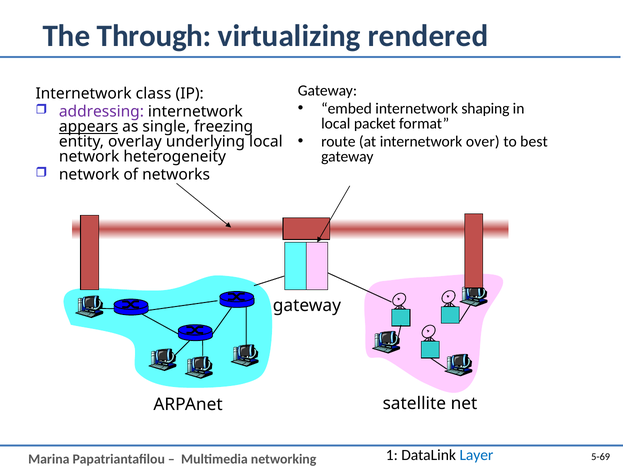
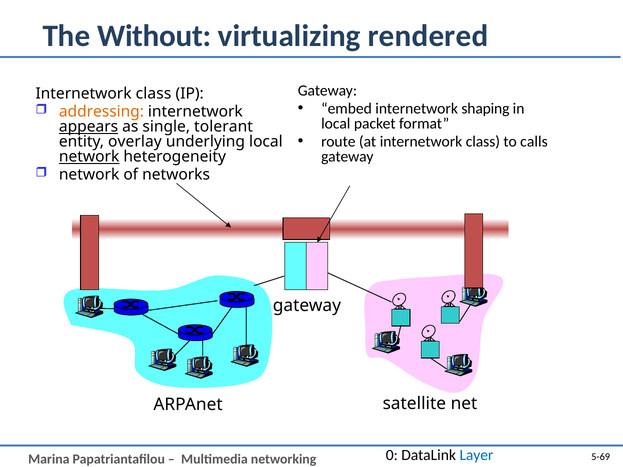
Through: Through -> Without
addressing colour: purple -> orange
freezing: freezing -> tolerant
at internetwork over: over -> class
best: best -> calls
network at (89, 157) underline: none -> present
1: 1 -> 0
